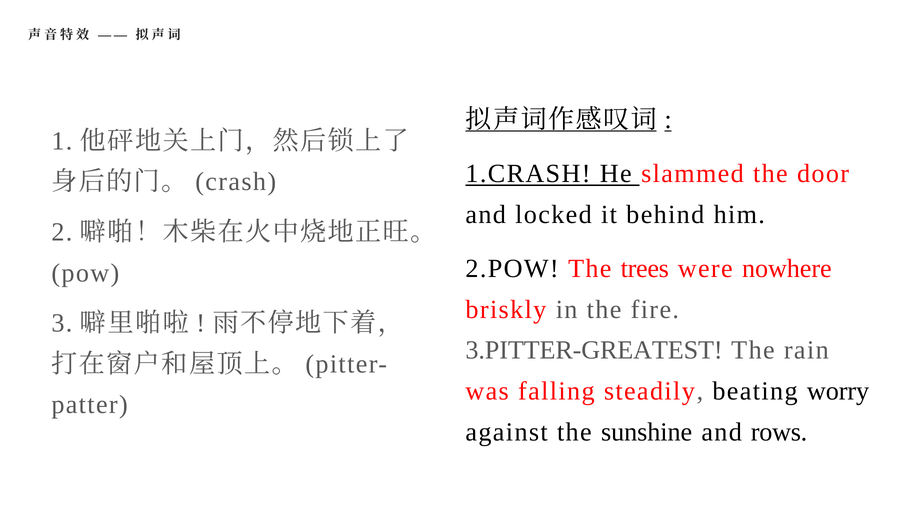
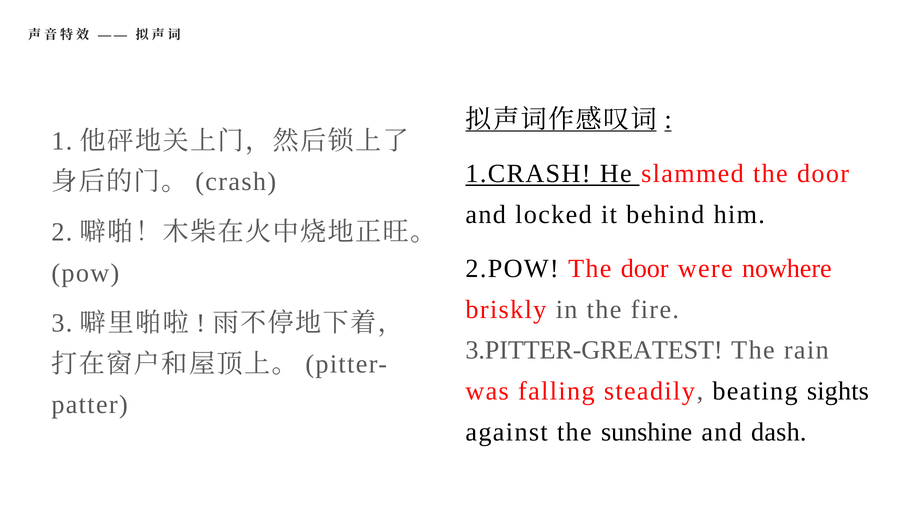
2.POW The trees: trees -> door
worry: worry -> sights
rows: rows -> dash
